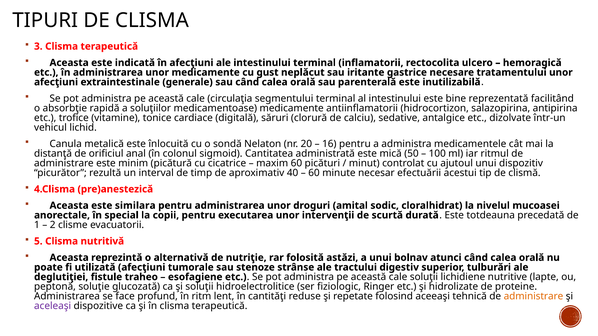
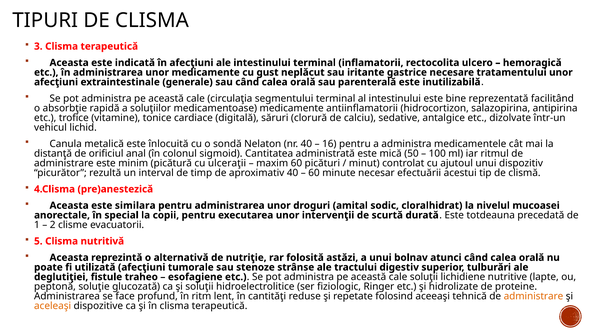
nr 20: 20 -> 40
cicatrice: cicatrice -> ulceraţii
aceleaşi colour: purple -> orange
